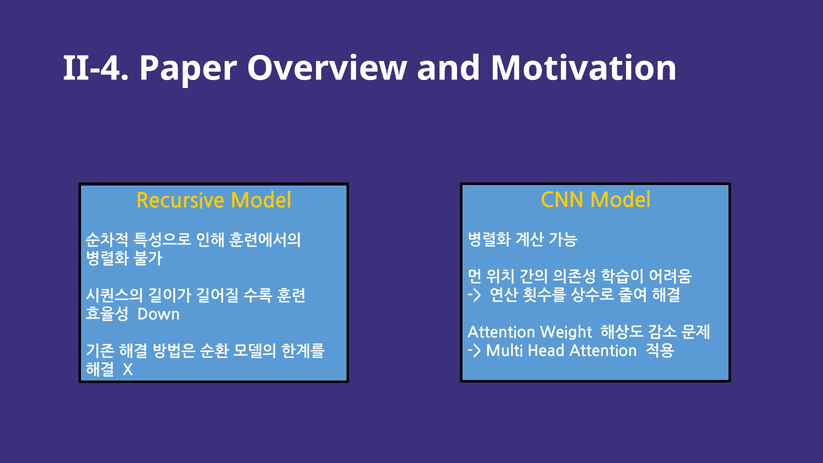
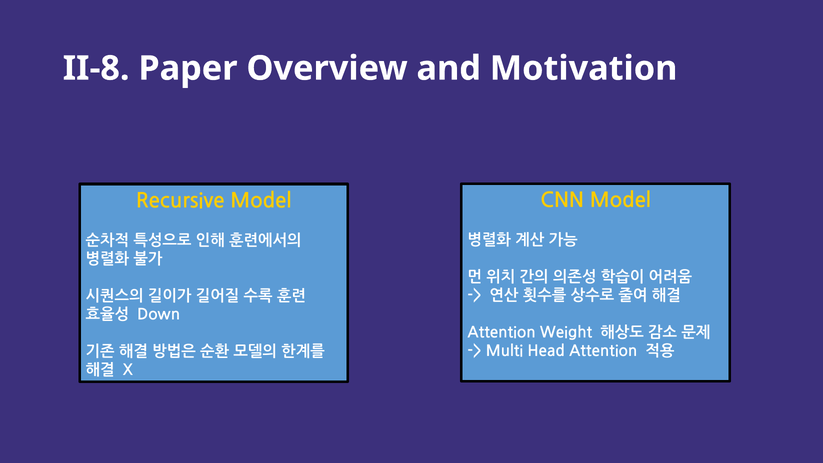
II-4: II-4 -> II-8
